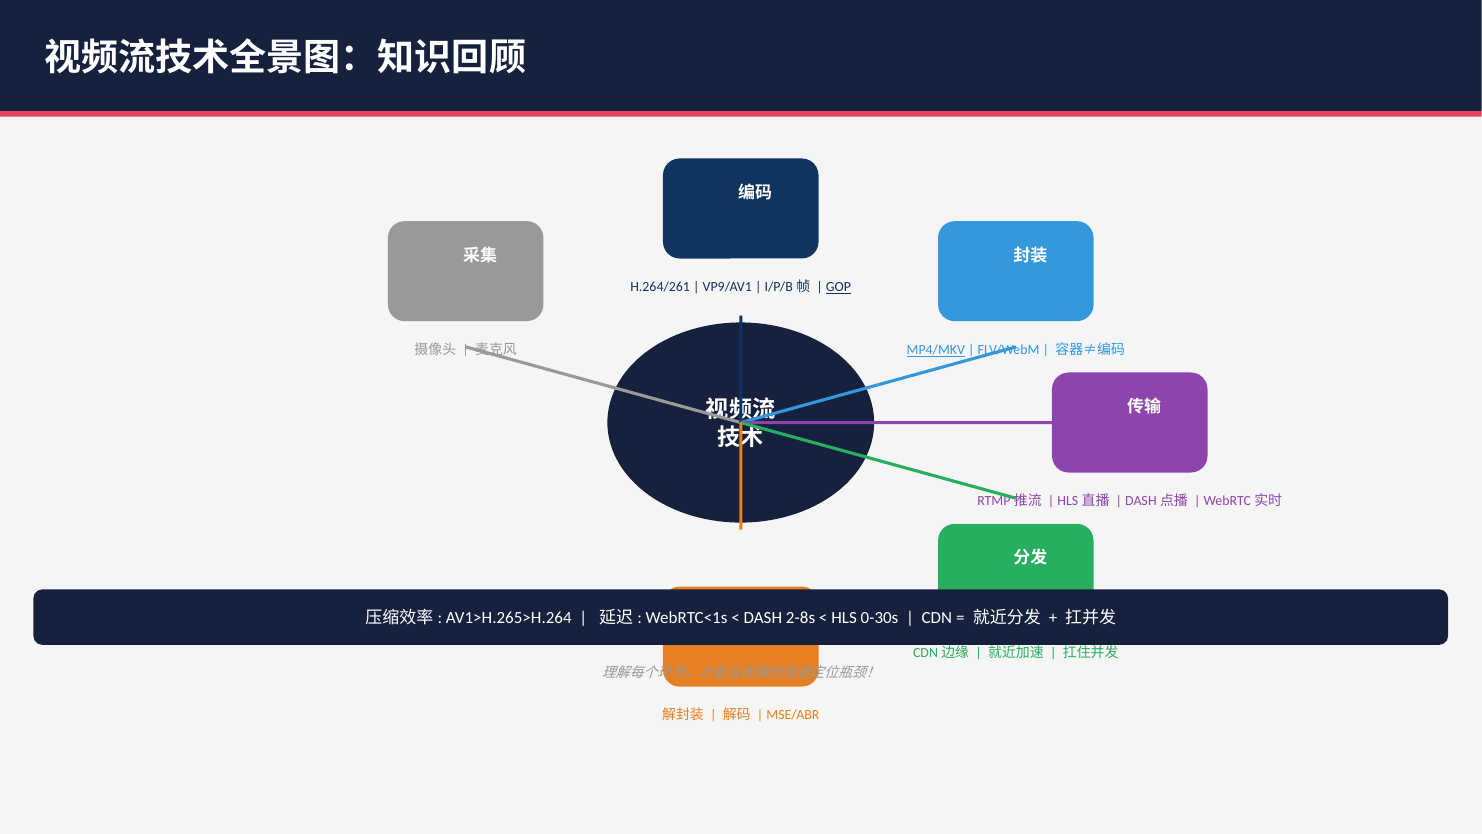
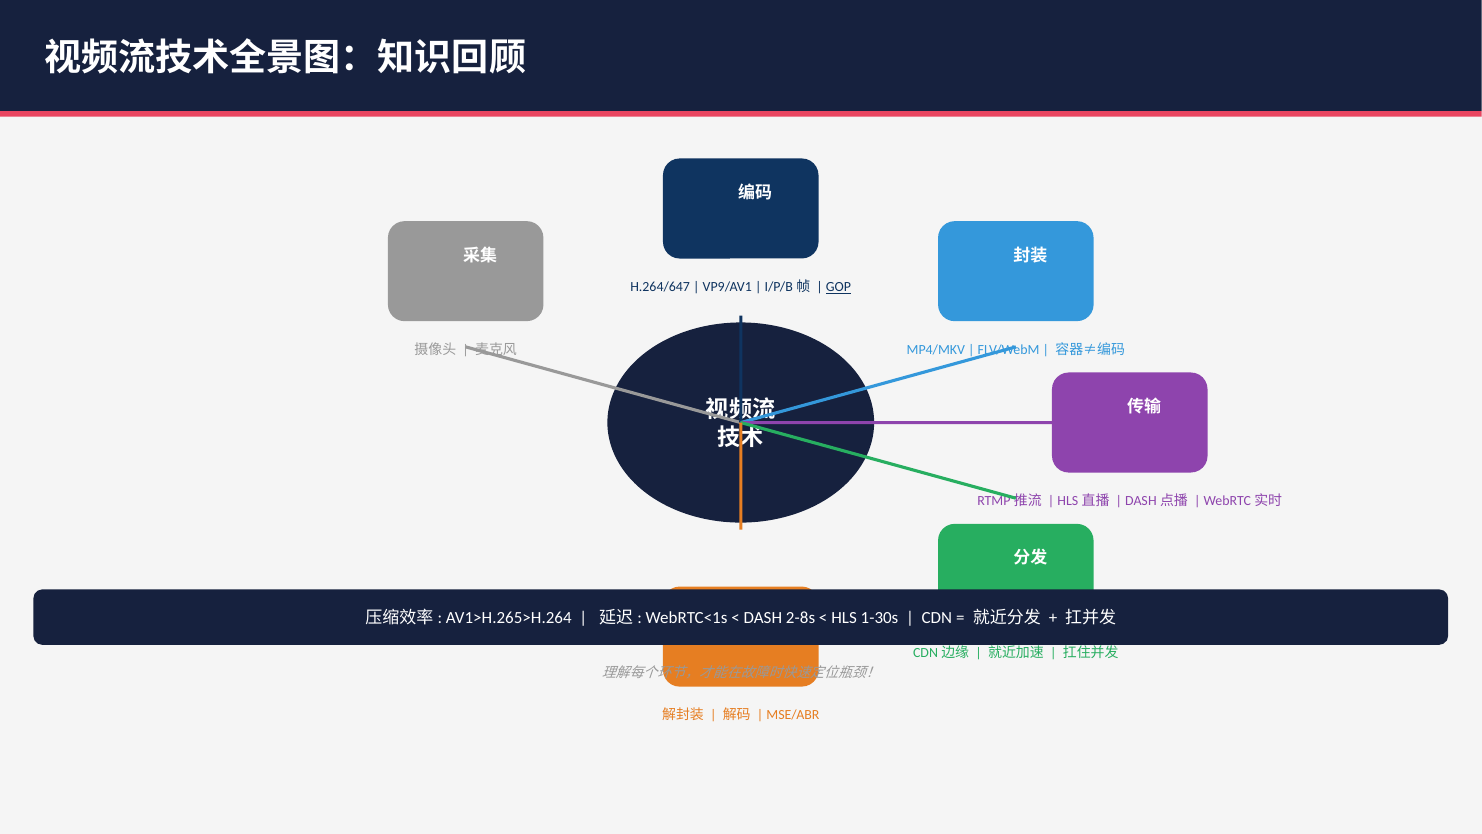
H.264/261: H.264/261 -> H.264/647
MP4/MKV underline: present -> none
0-30s: 0-30s -> 1-30s
